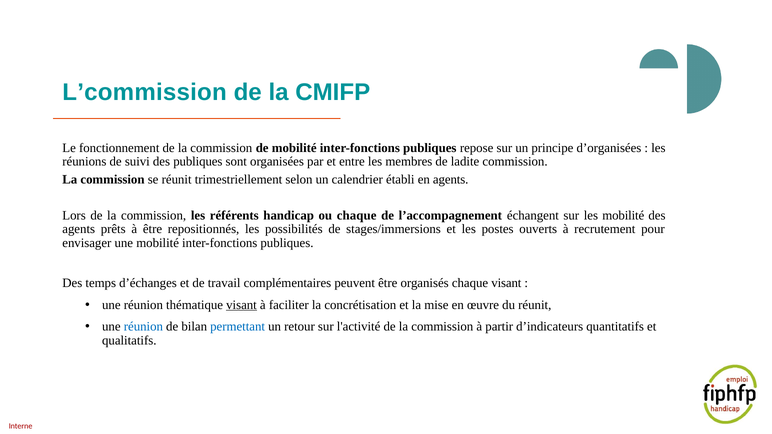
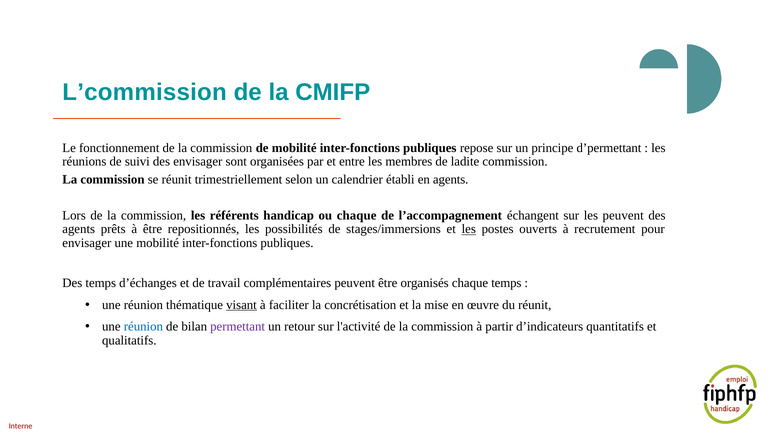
d’organisées: d’organisées -> d’permettant
des publiques: publiques -> envisager
les mobilité: mobilité -> peuvent
les at (469, 229) underline: none -> present
chaque visant: visant -> temps
permettant colour: blue -> purple
